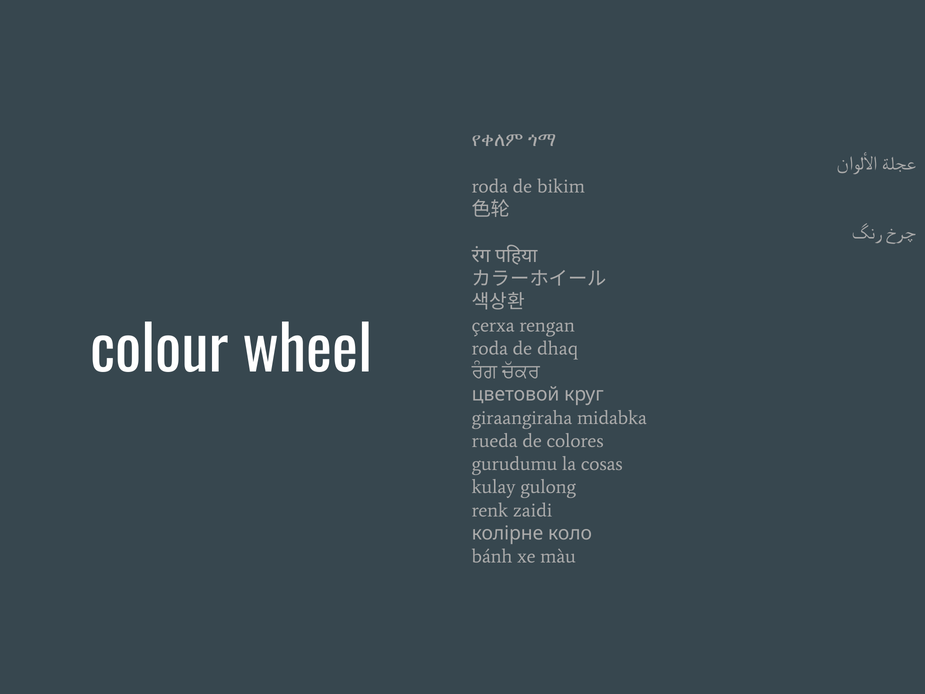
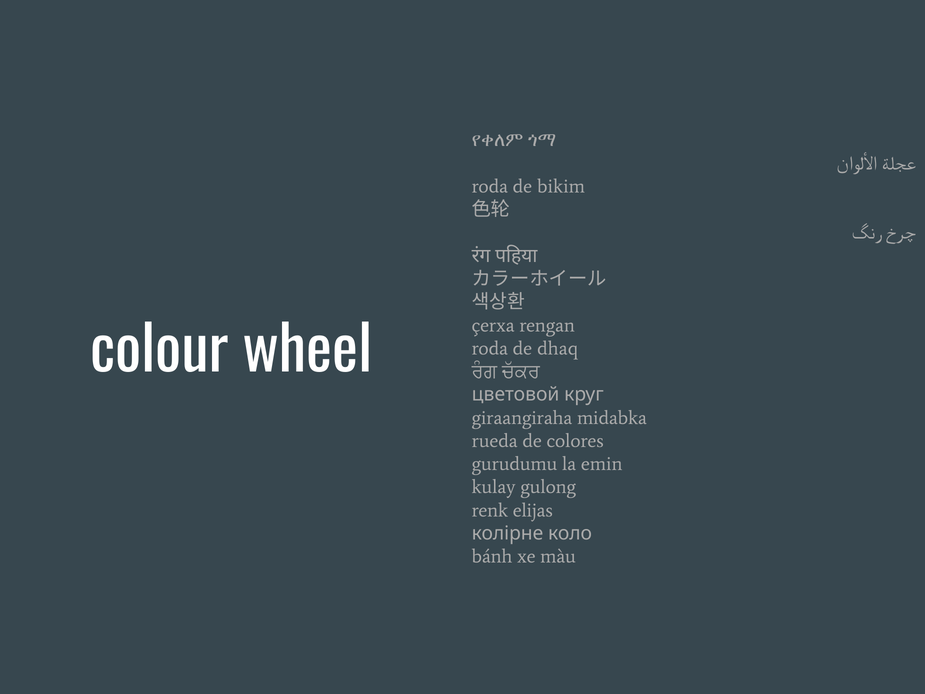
cosas: cosas -> emin
zaidi: zaidi -> elijas
